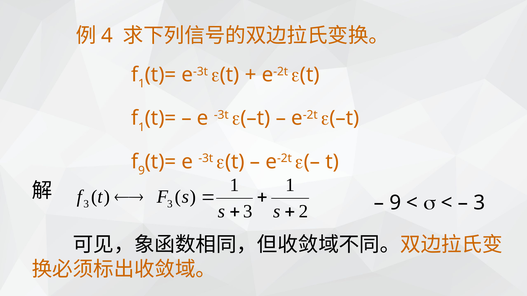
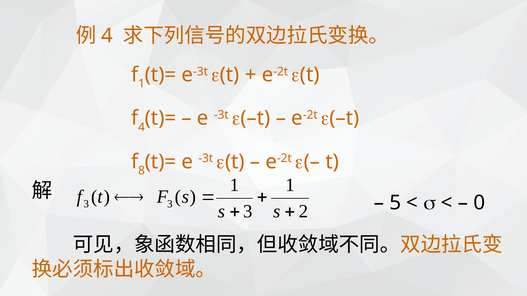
1 at (141, 127): 1 -> 4
9 at (141, 171): 9 -> 8
9 at (395, 203): 9 -> 5
3 at (479, 203): 3 -> 0
